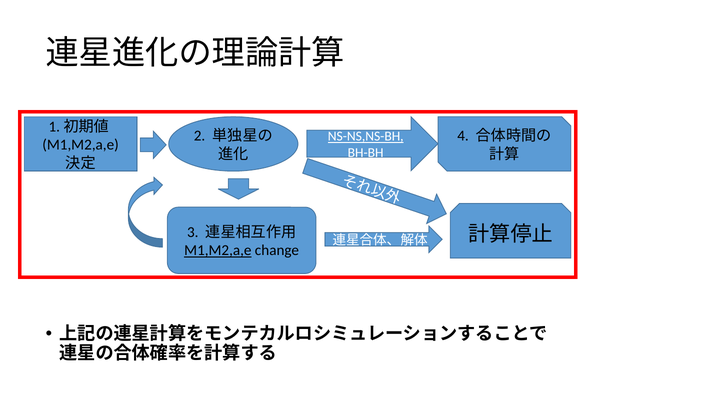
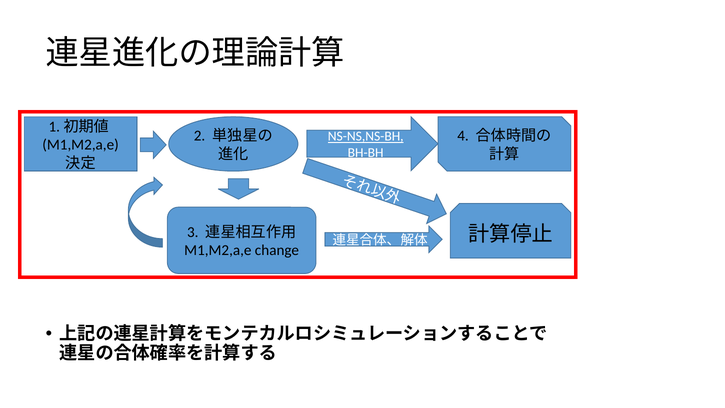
M1,M2,a,e at (218, 250) underline: present -> none
